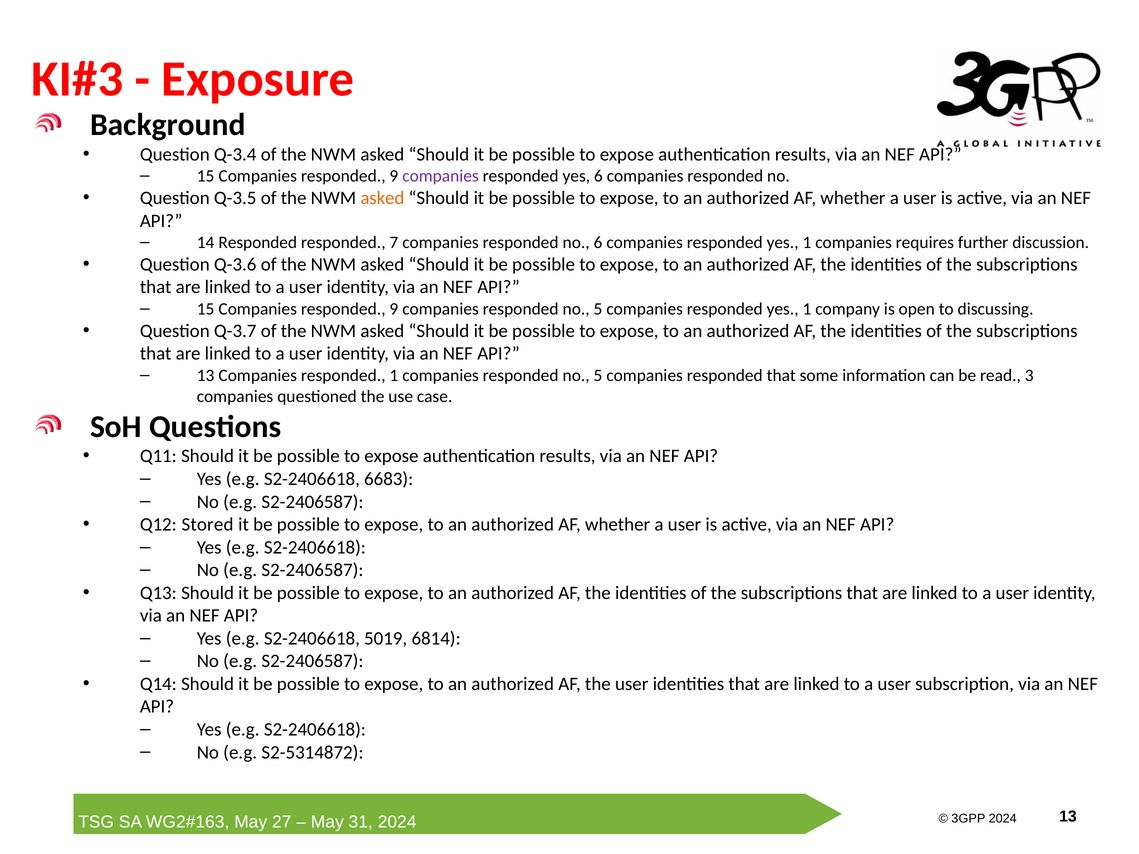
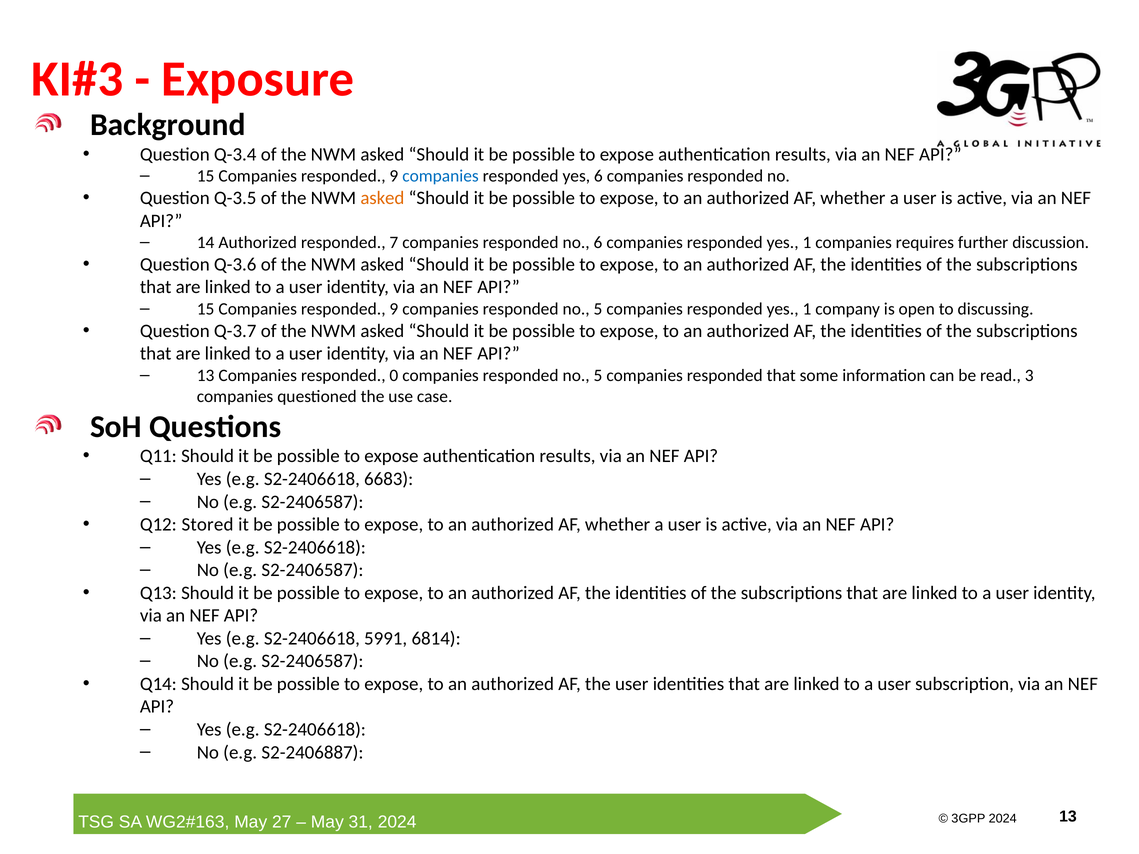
companies at (441, 176) colour: purple -> blue
14 Responded: Responded -> Authorized
responded 1: 1 -> 0
5019: 5019 -> 5991
S2-5314872: S2-5314872 -> S2-2406887
